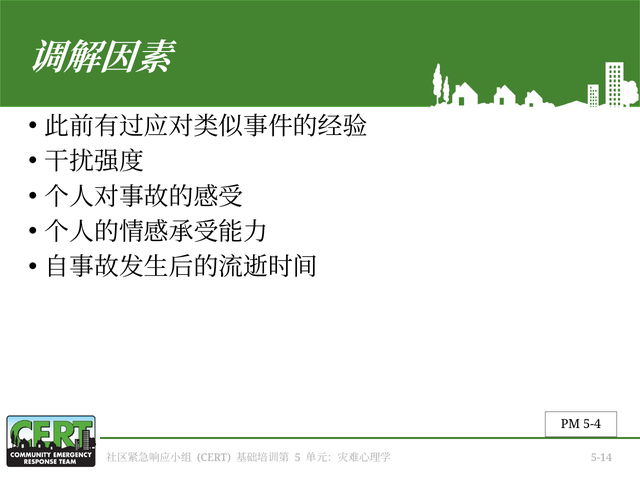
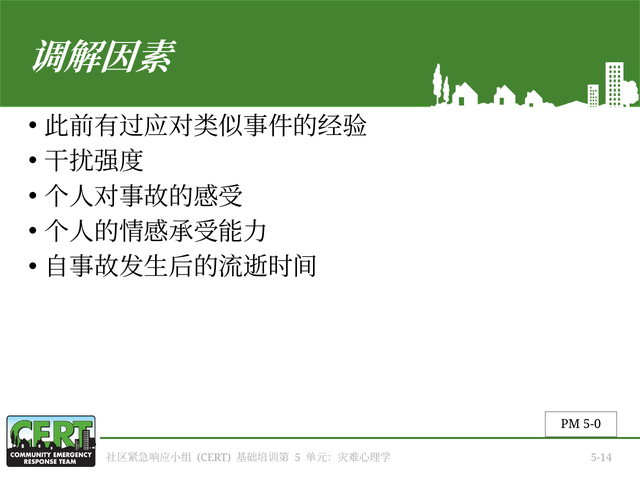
5-4: 5-4 -> 5-0
